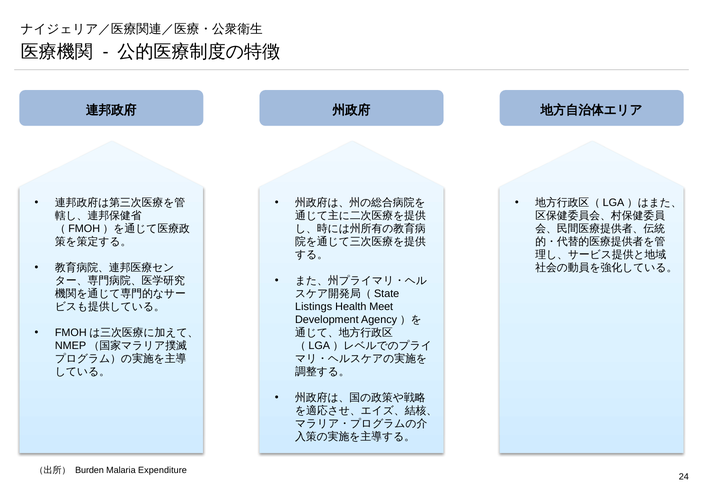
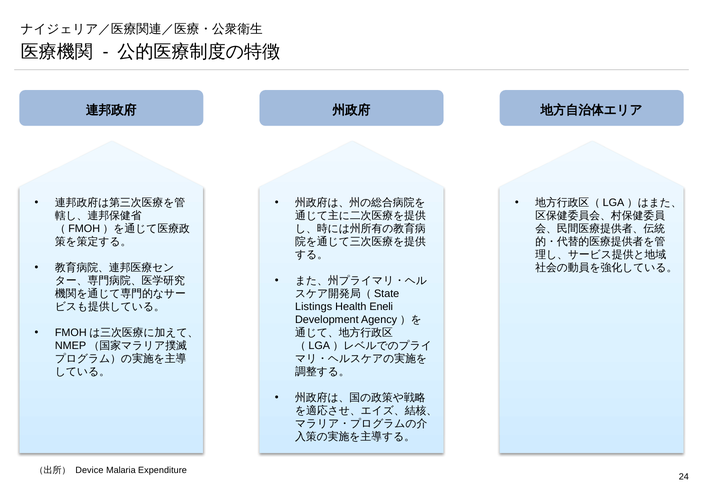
Meet: Meet -> Eneli
Burden: Burden -> Device
